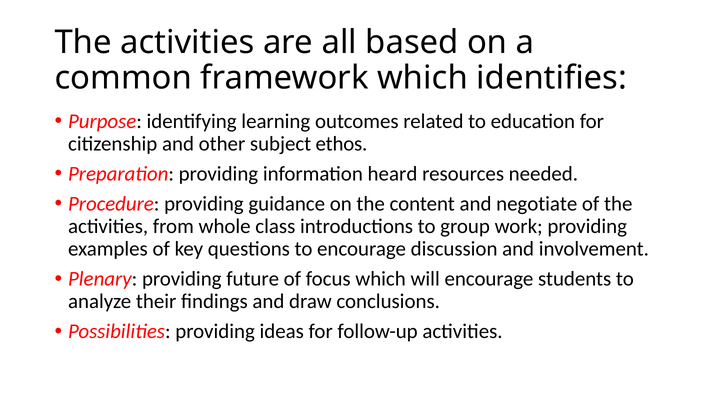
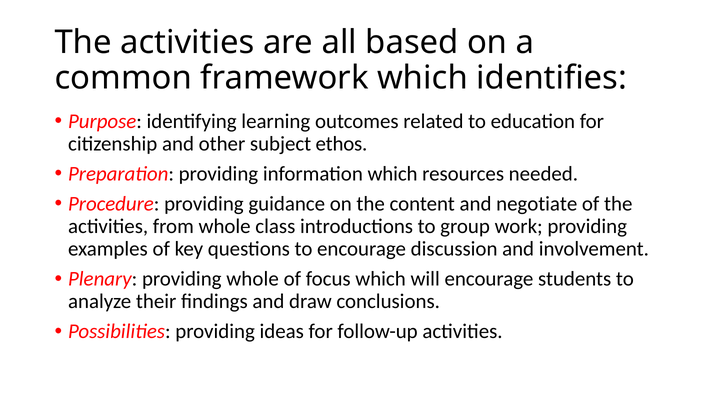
information heard: heard -> which
providing future: future -> whole
